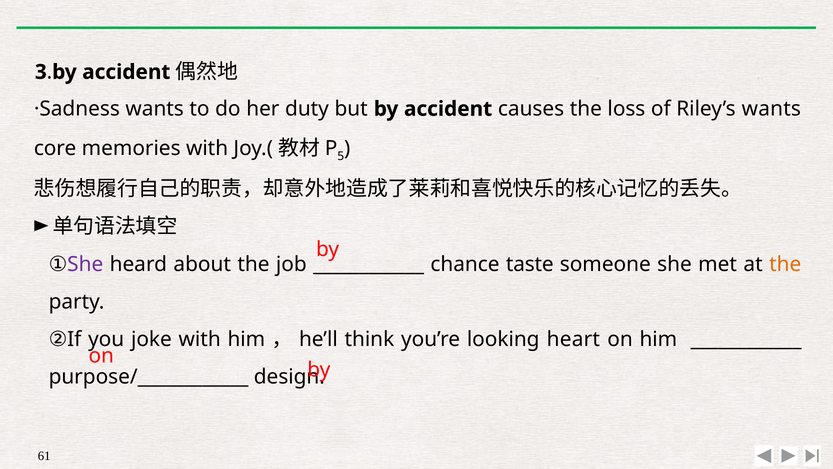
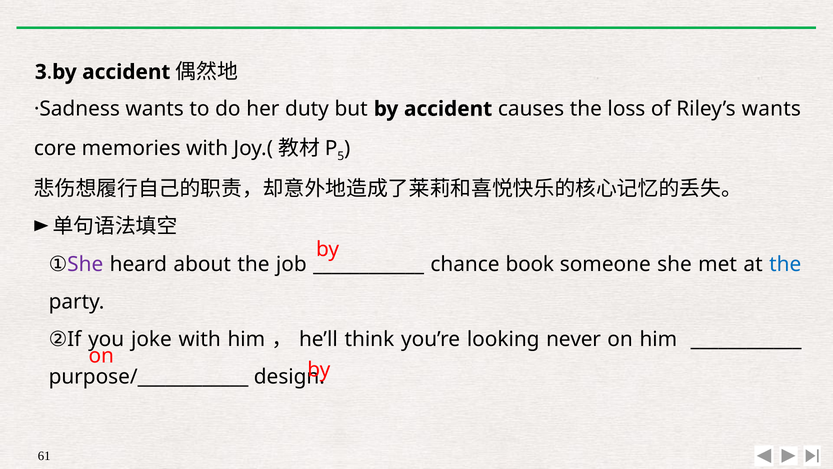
taste: taste -> book
the at (785, 264) colour: orange -> blue
heart: heart -> never
